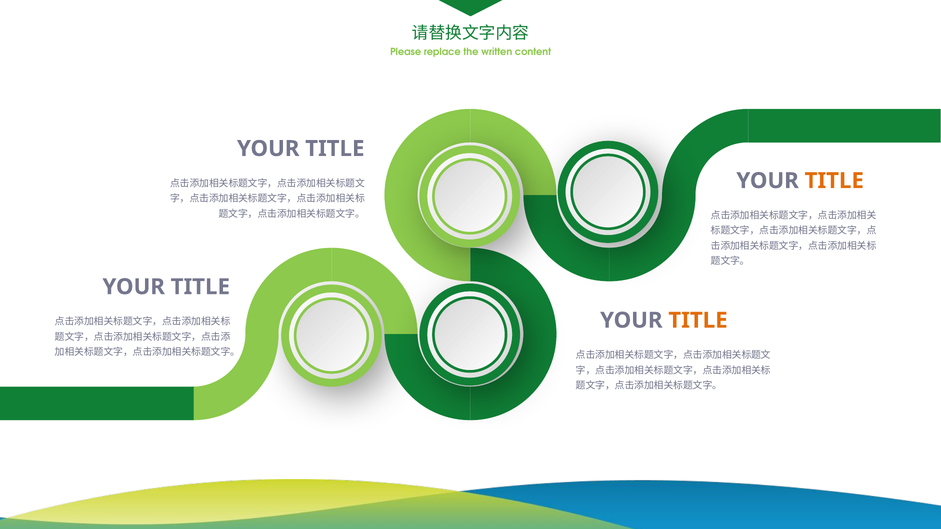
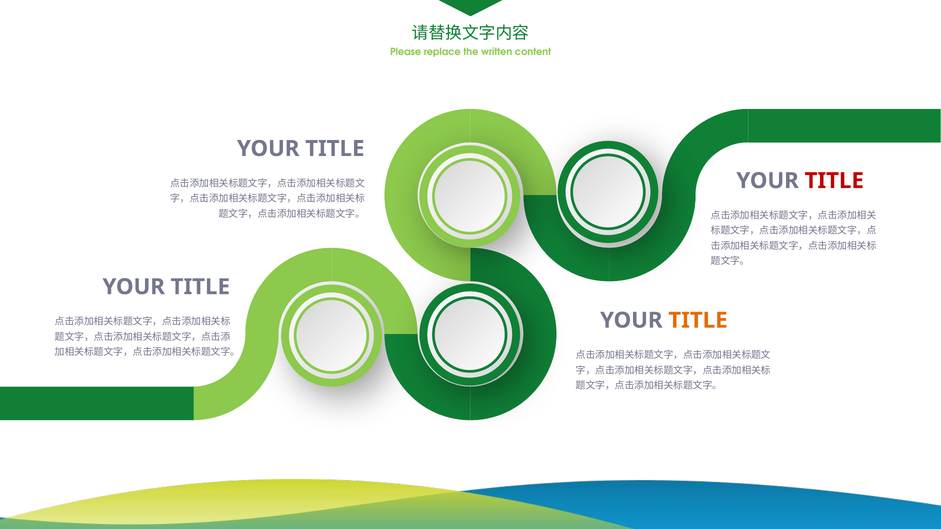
TITLE at (834, 181) colour: orange -> red
